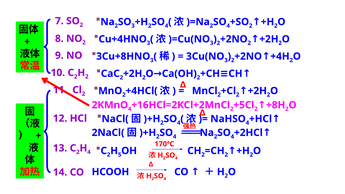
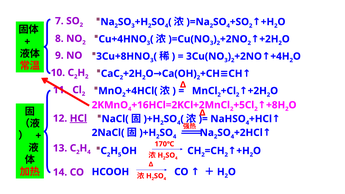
HCl underline: none -> present
